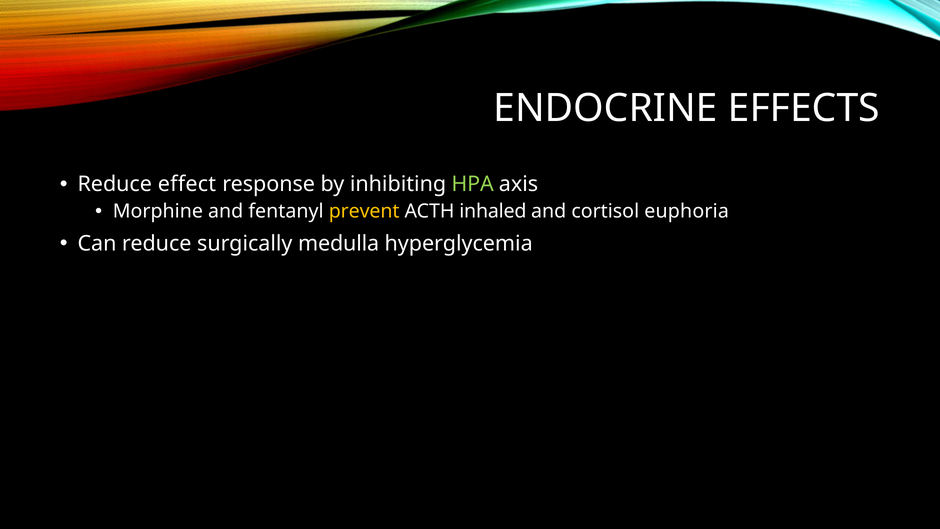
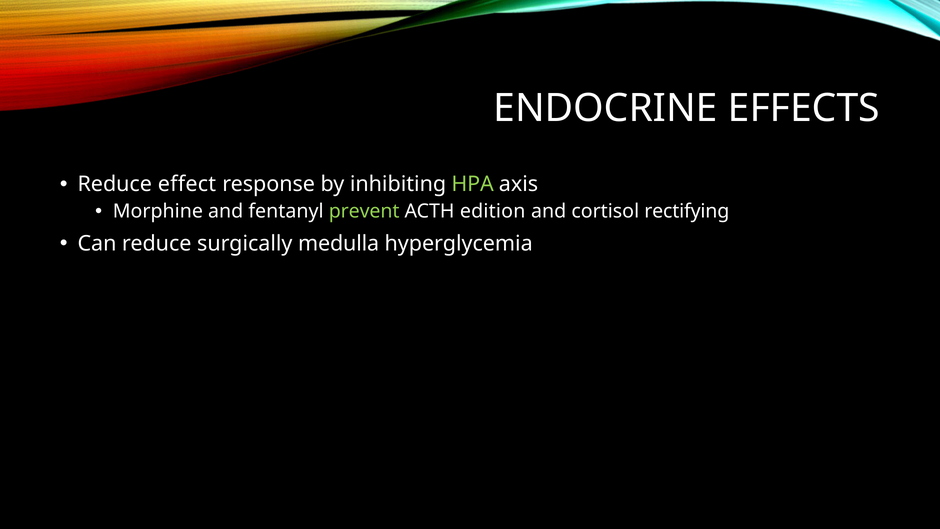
prevent colour: yellow -> light green
inhaled: inhaled -> edition
euphoria: euphoria -> rectifying
